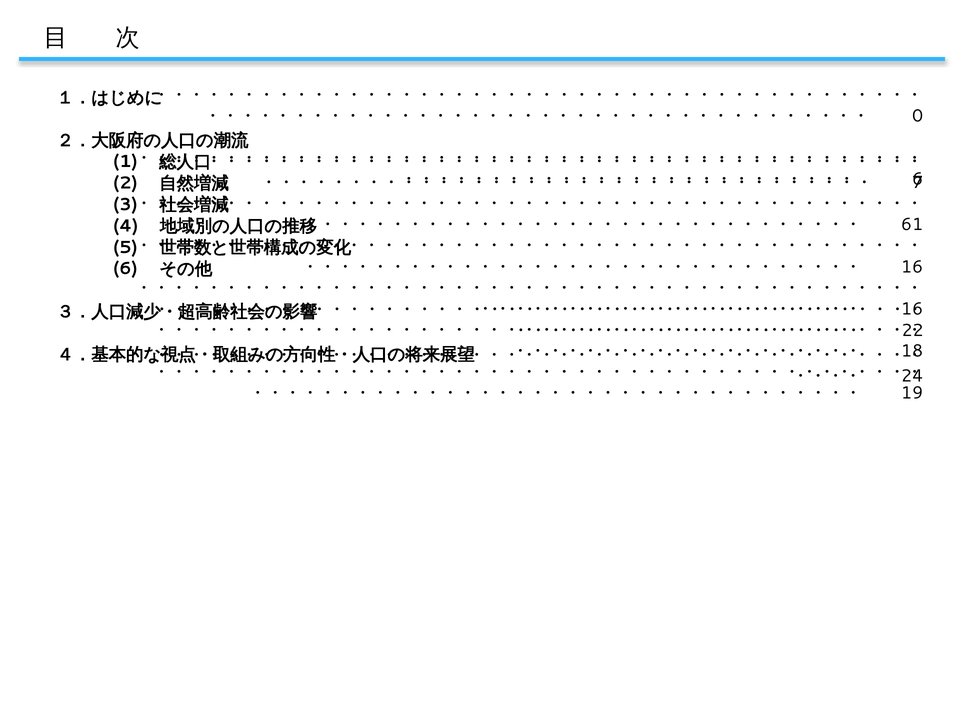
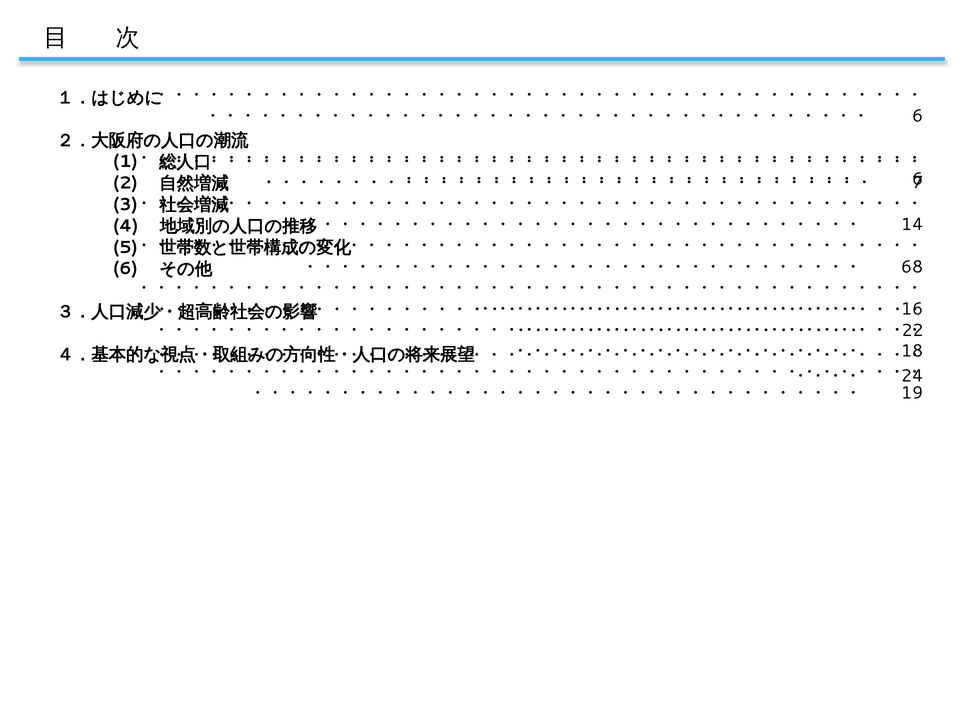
0 at (918, 116): 0 -> 6
61: 61 -> 14
16 at (912, 267): 16 -> 68
